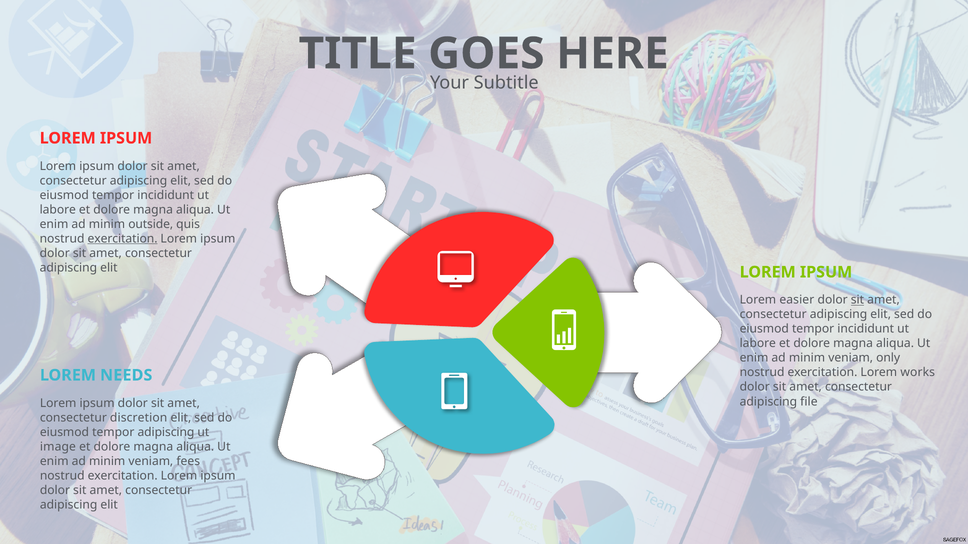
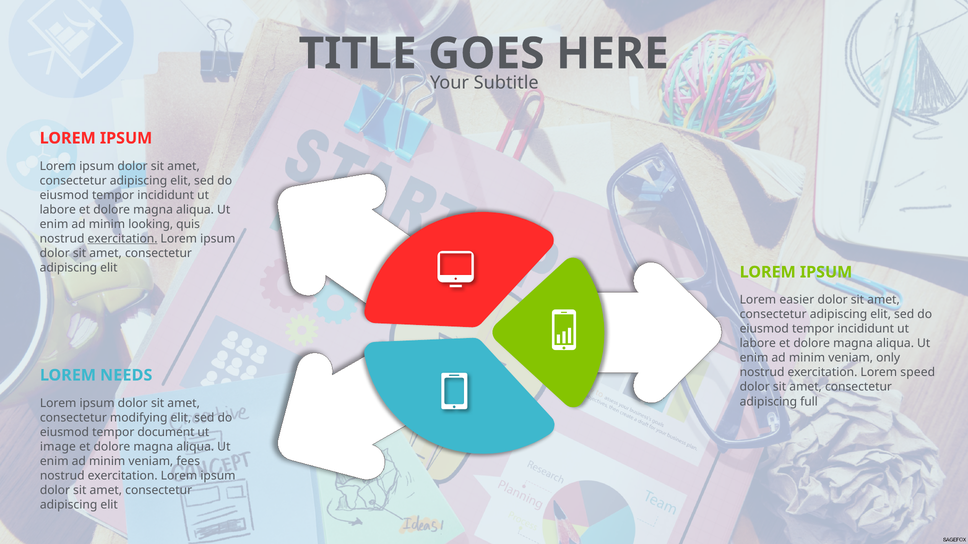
outside: outside -> looking
sit at (857, 300) underline: present -> none
works: works -> speed
file: file -> full
discretion: discretion -> modifying
tempor adipiscing: adipiscing -> document
